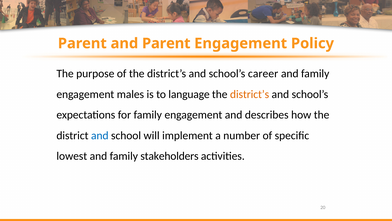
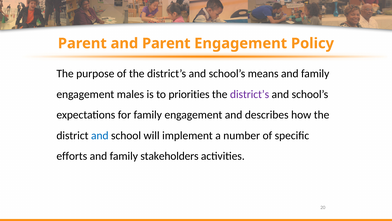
career: career -> means
language: language -> priorities
district’s at (250, 94) colour: orange -> purple
lowest: lowest -> efforts
